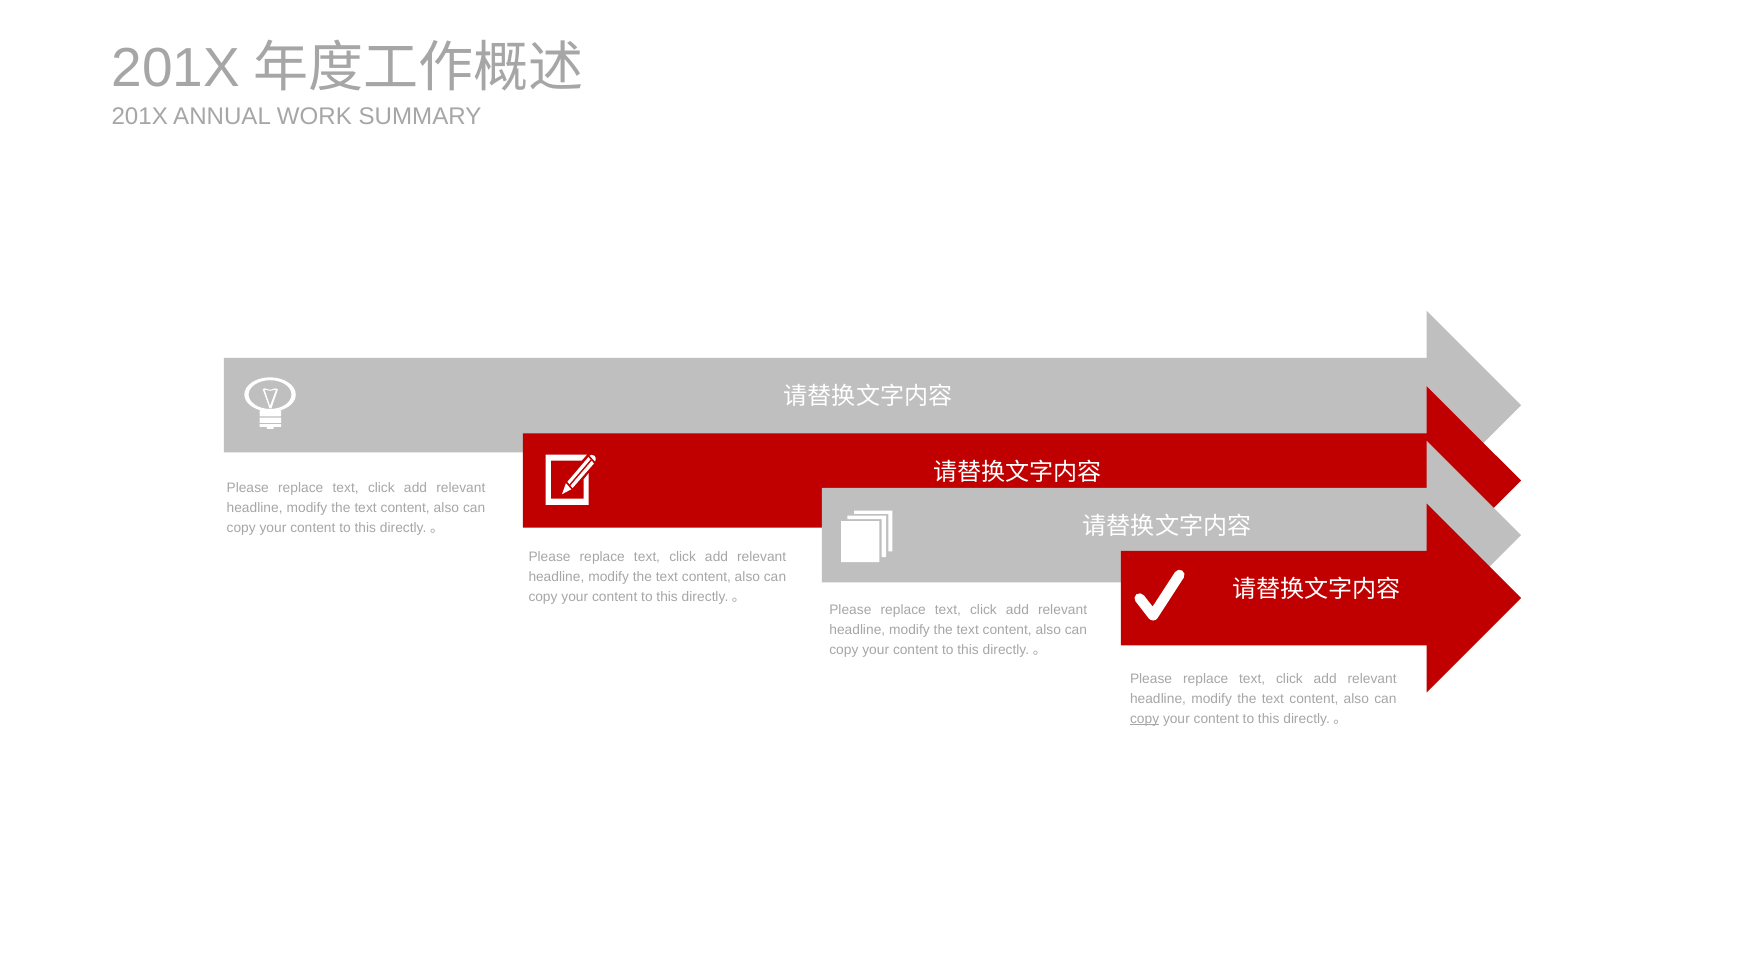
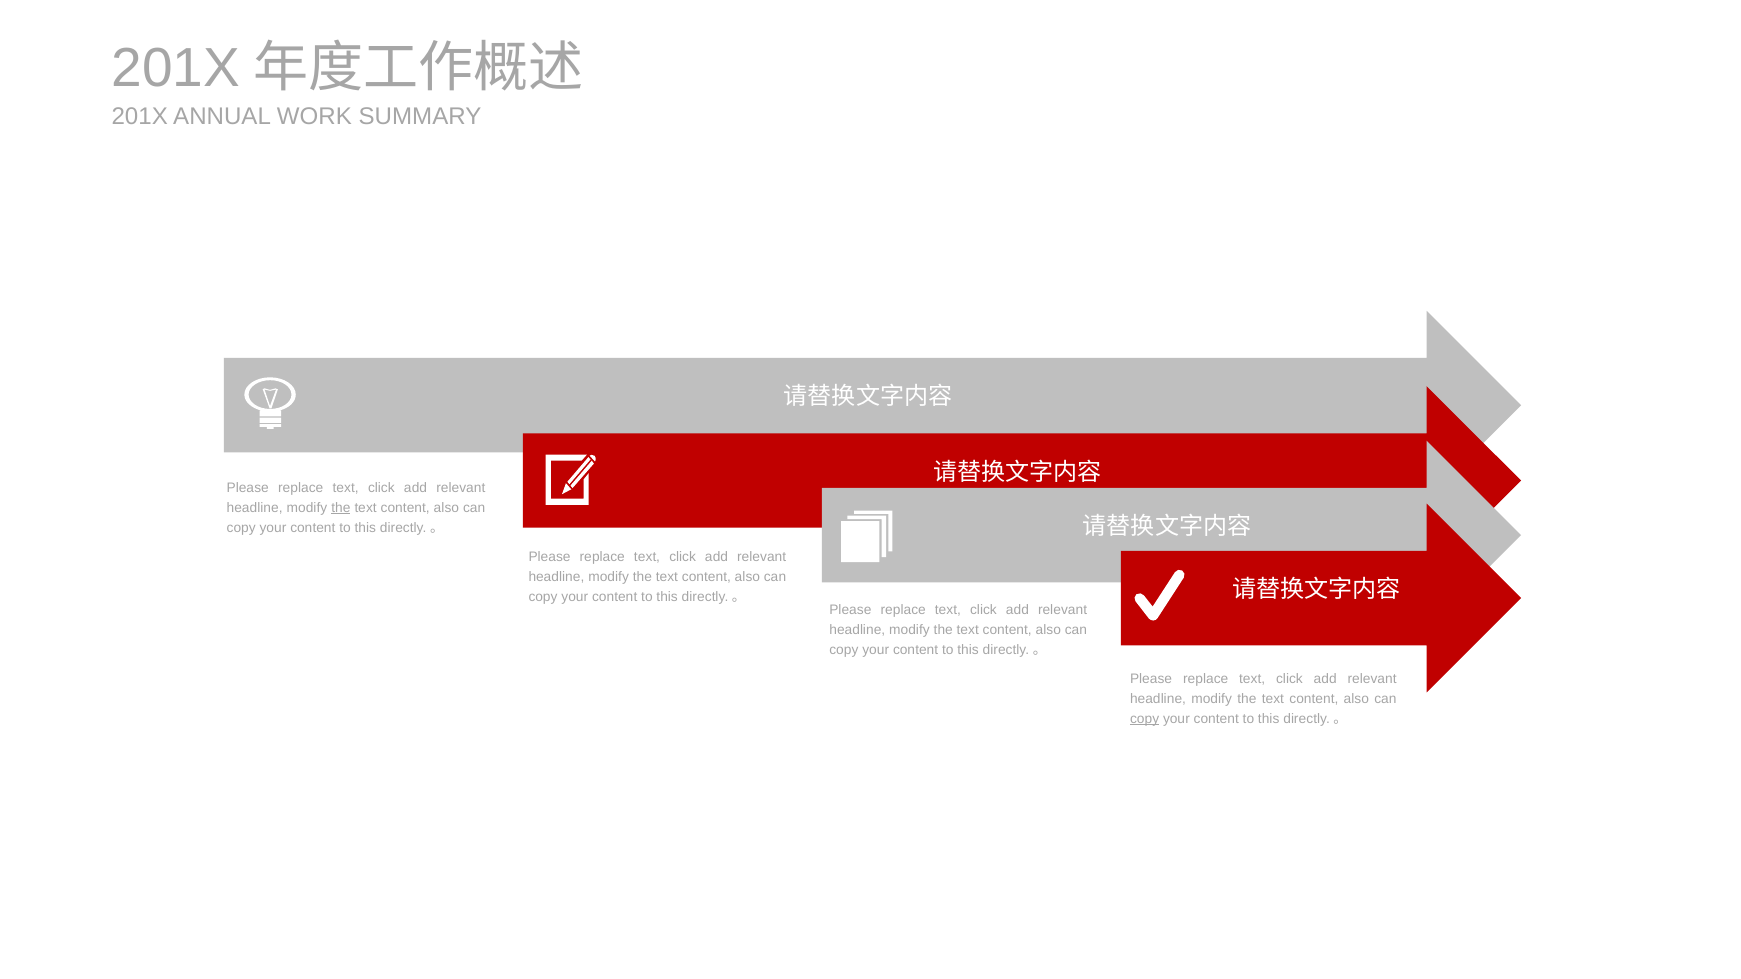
the at (341, 508) underline: none -> present
